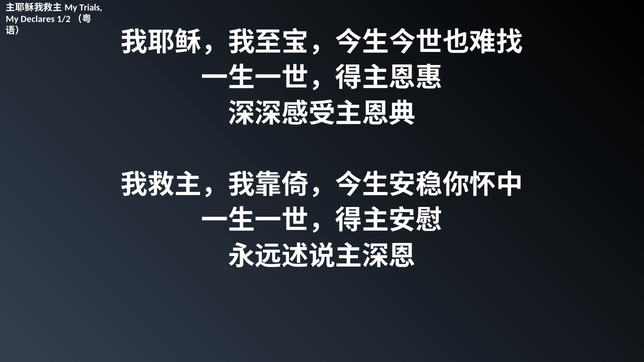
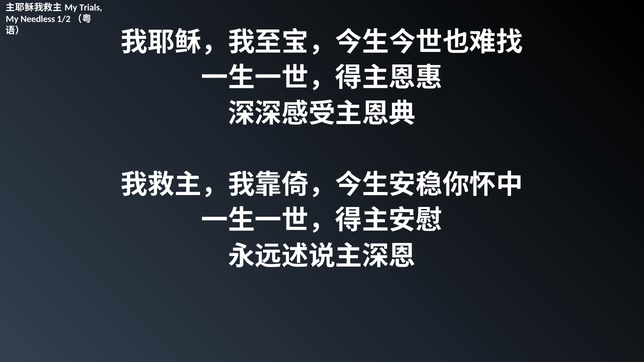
Declares: Declares -> Needless
